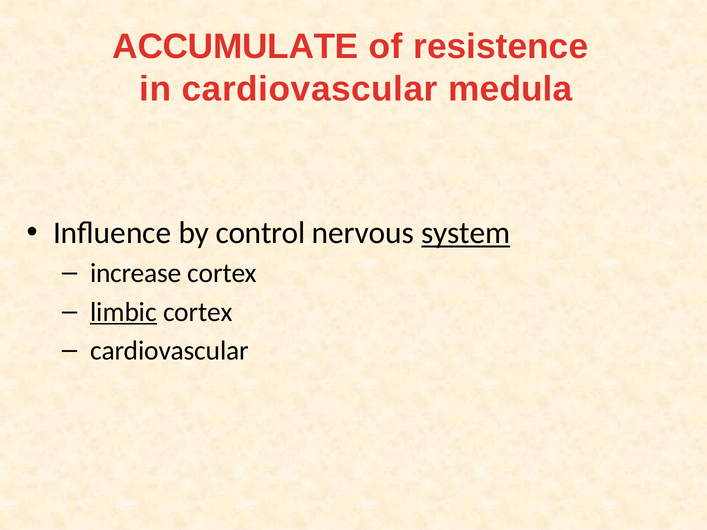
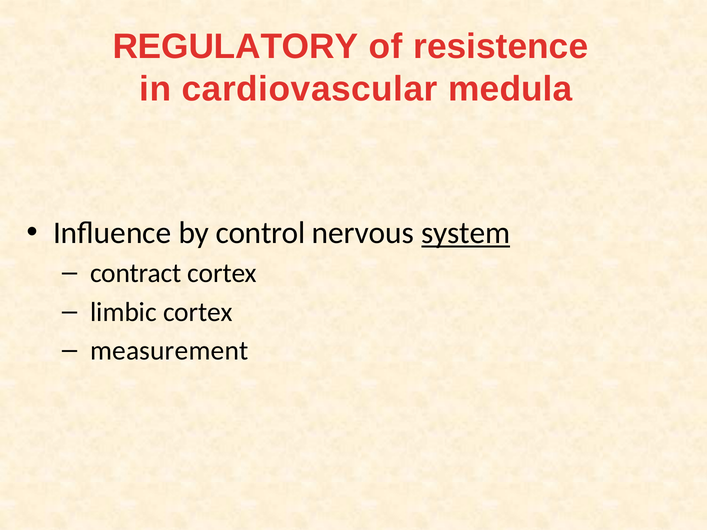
ACCUMULATE: ACCUMULATE -> REGULATORY
increase: increase -> contract
limbic underline: present -> none
cardiovascular at (169, 351): cardiovascular -> measurement
